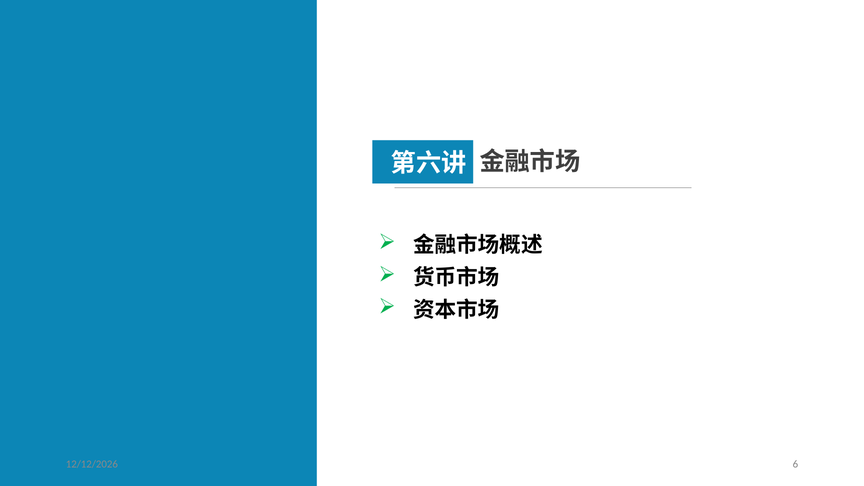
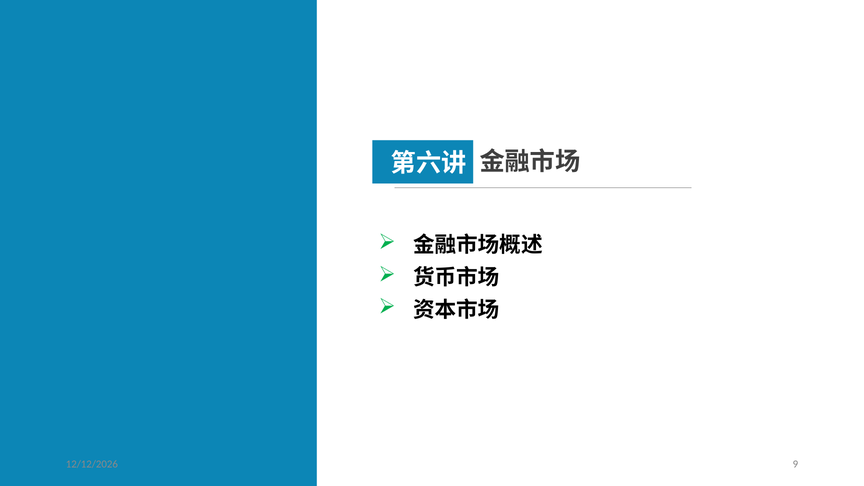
6: 6 -> 9
